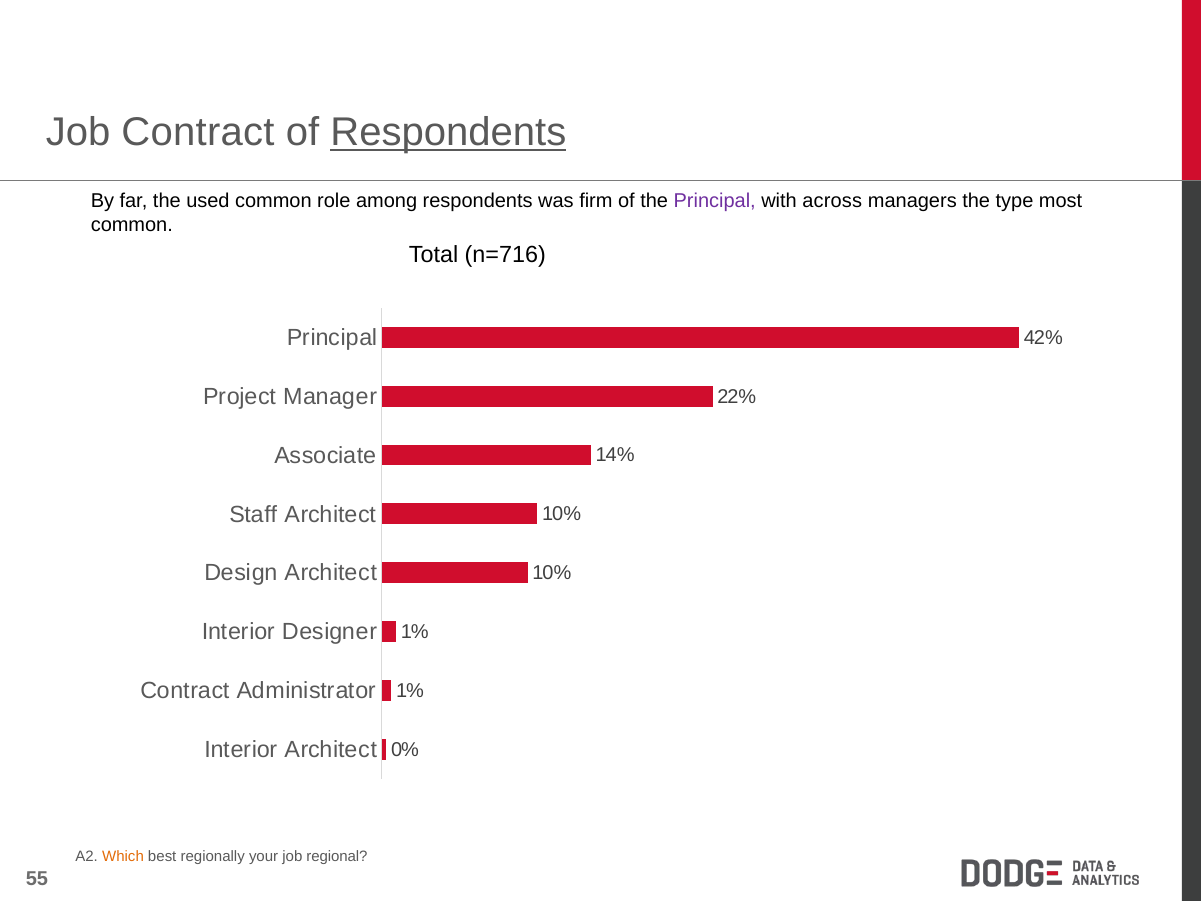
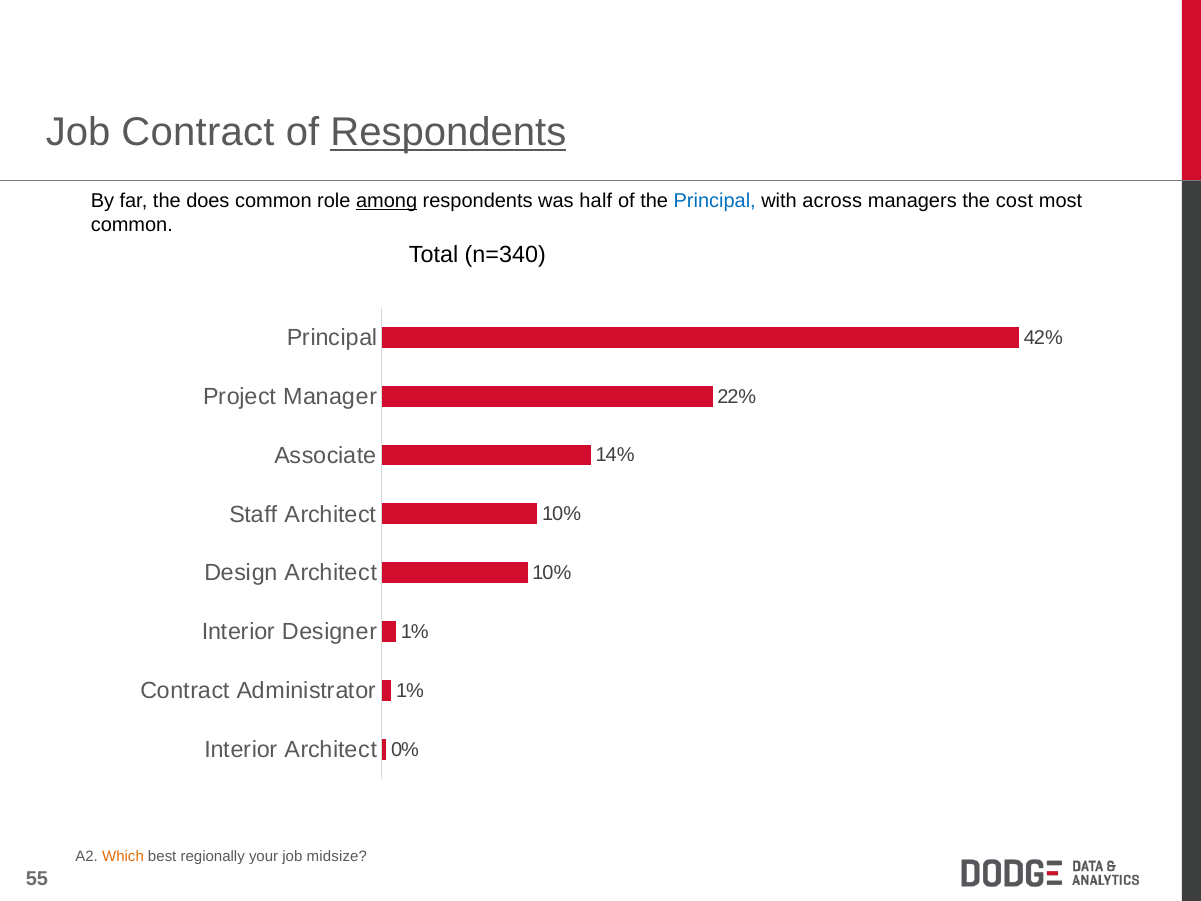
used: used -> does
among underline: none -> present
firm: firm -> half
Principal at (715, 201) colour: purple -> blue
type: type -> cost
n=716: n=716 -> n=340
regional: regional -> midsize
